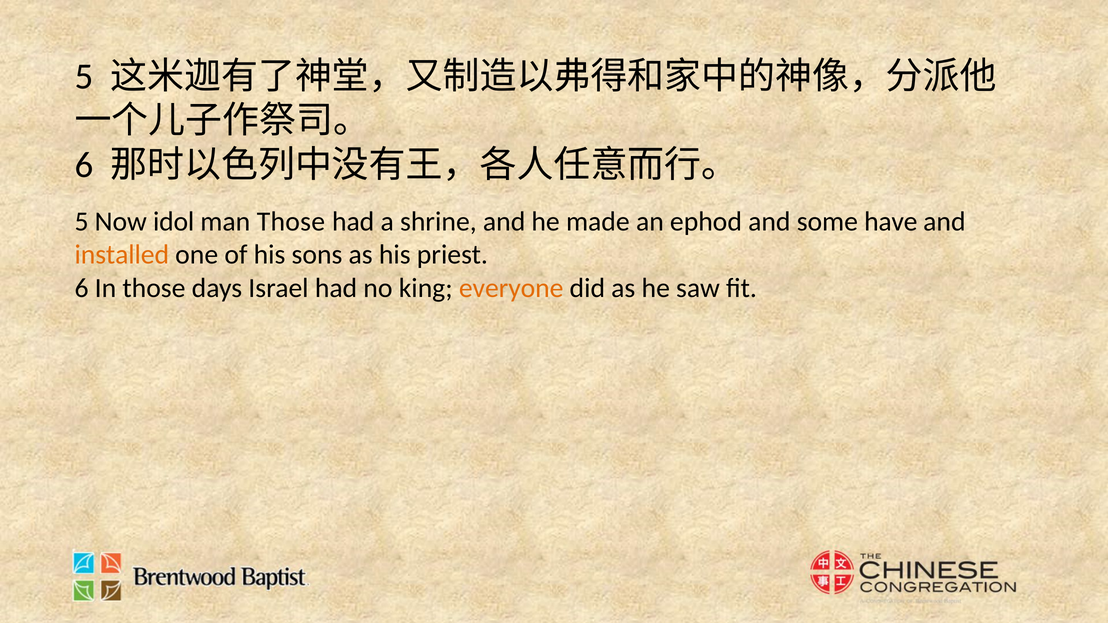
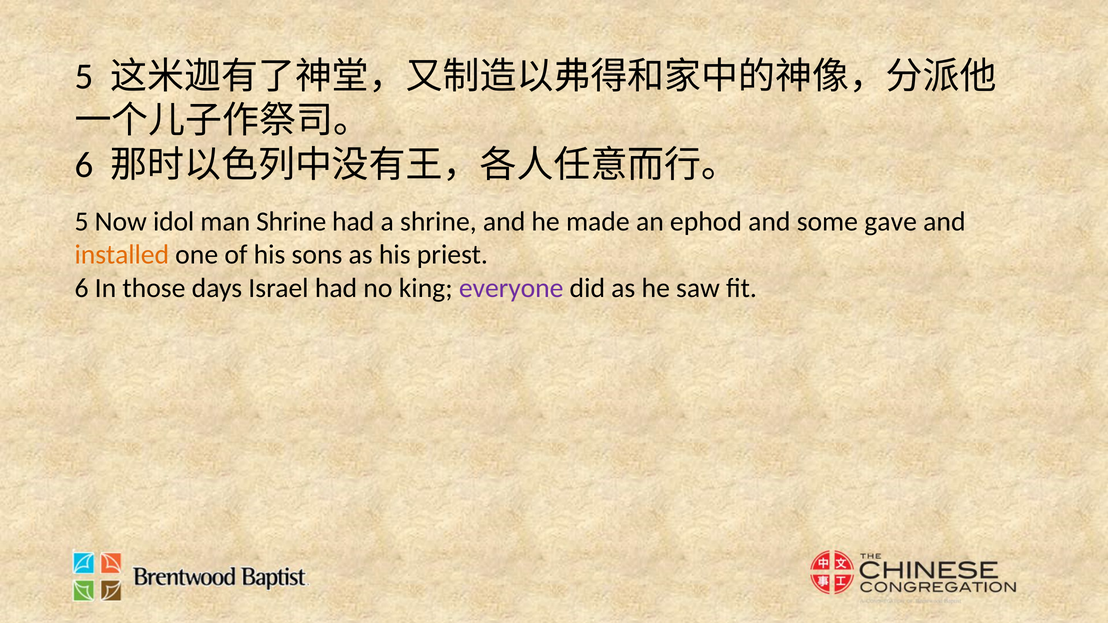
man Those: Those -> Shrine
have: have -> gave
everyone colour: orange -> purple
